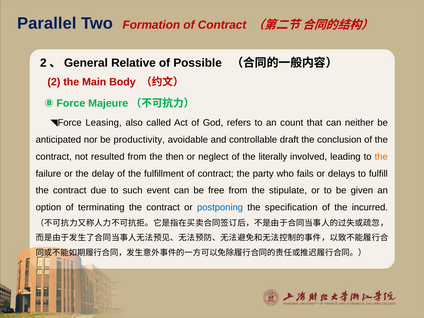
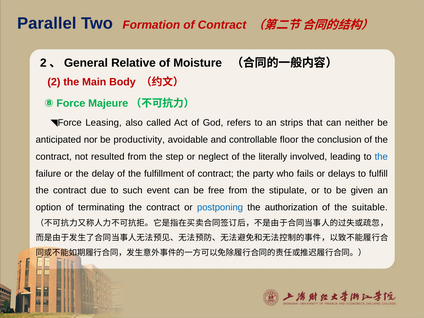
Possible: Possible -> Moisture
count: count -> strips
draft: draft -> floor
then: then -> step
the at (381, 157) colour: orange -> blue
specification: specification -> authorization
incurred: incurred -> suitable
